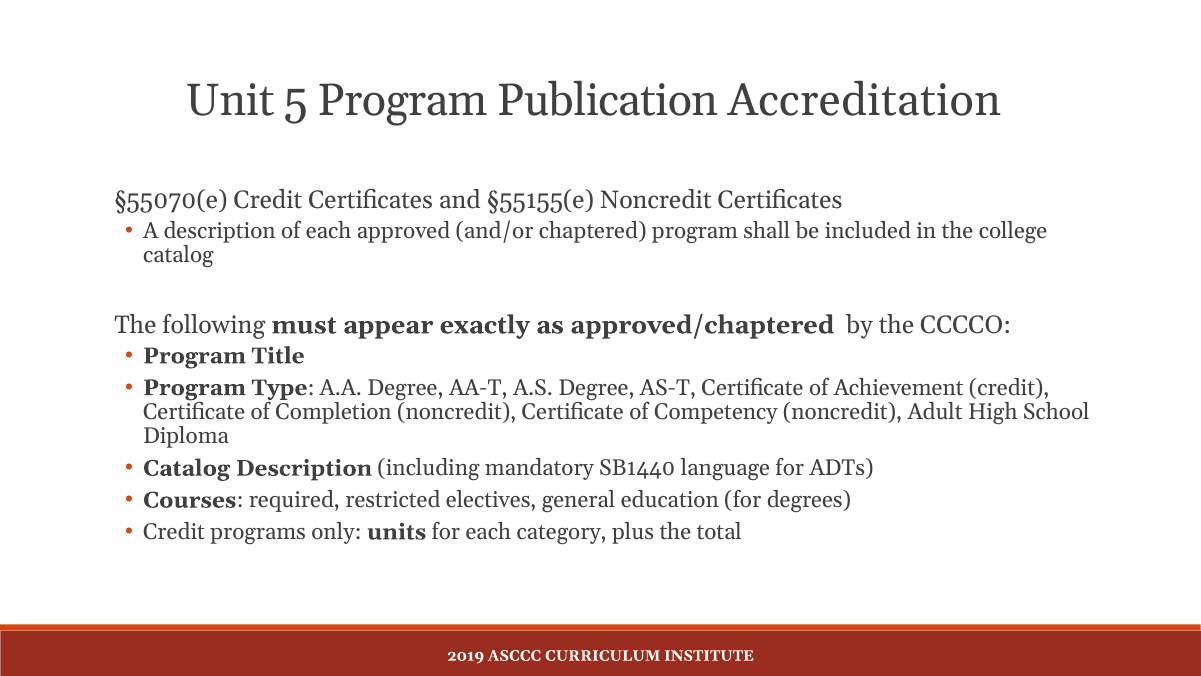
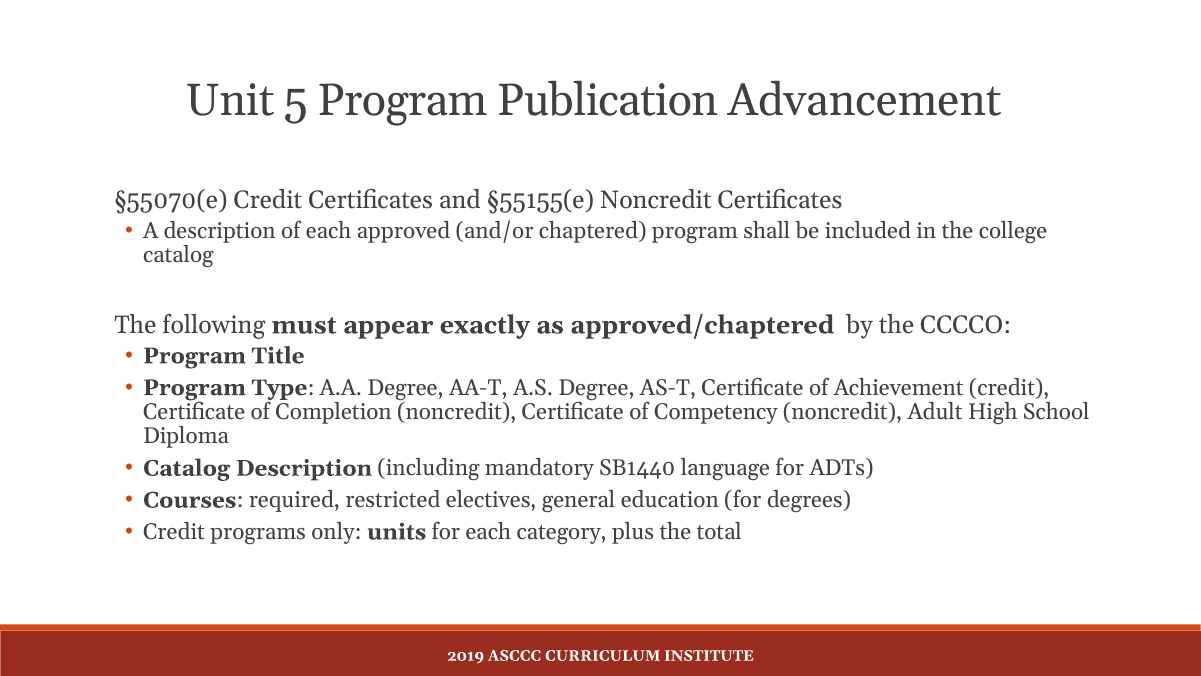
Accreditation: Accreditation -> Advancement
